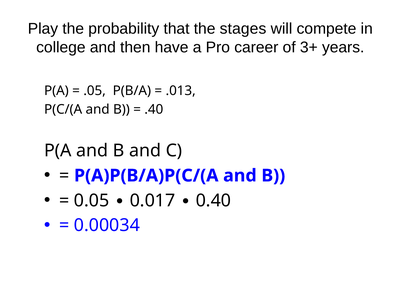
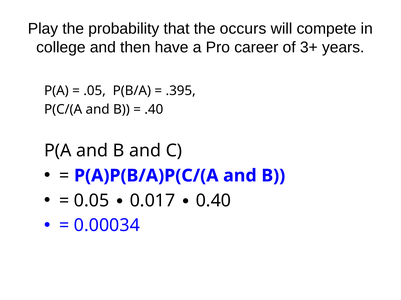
stages: stages -> occurs
.013: .013 -> .395
